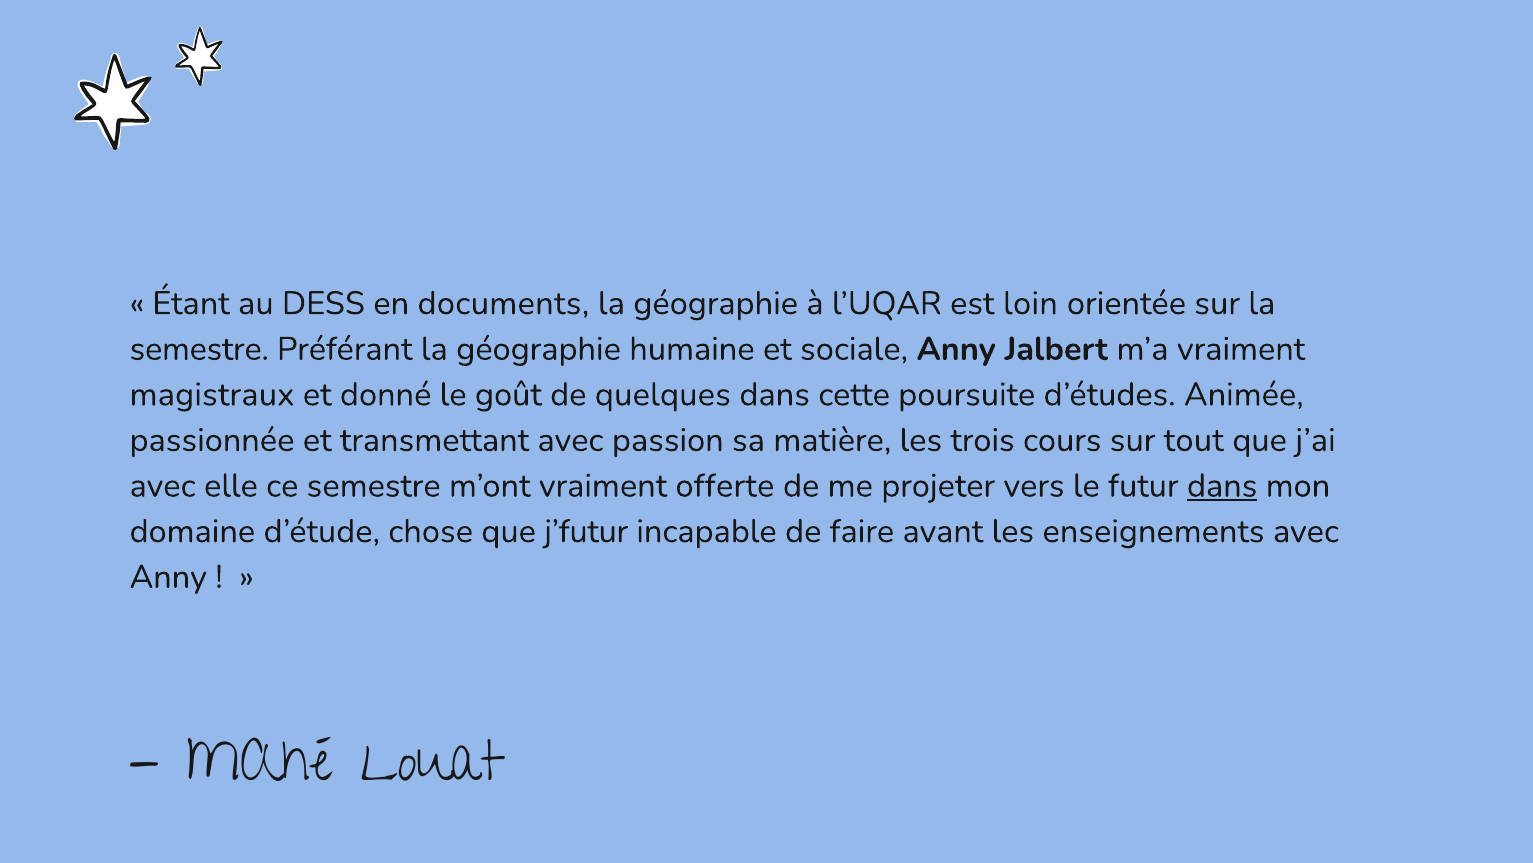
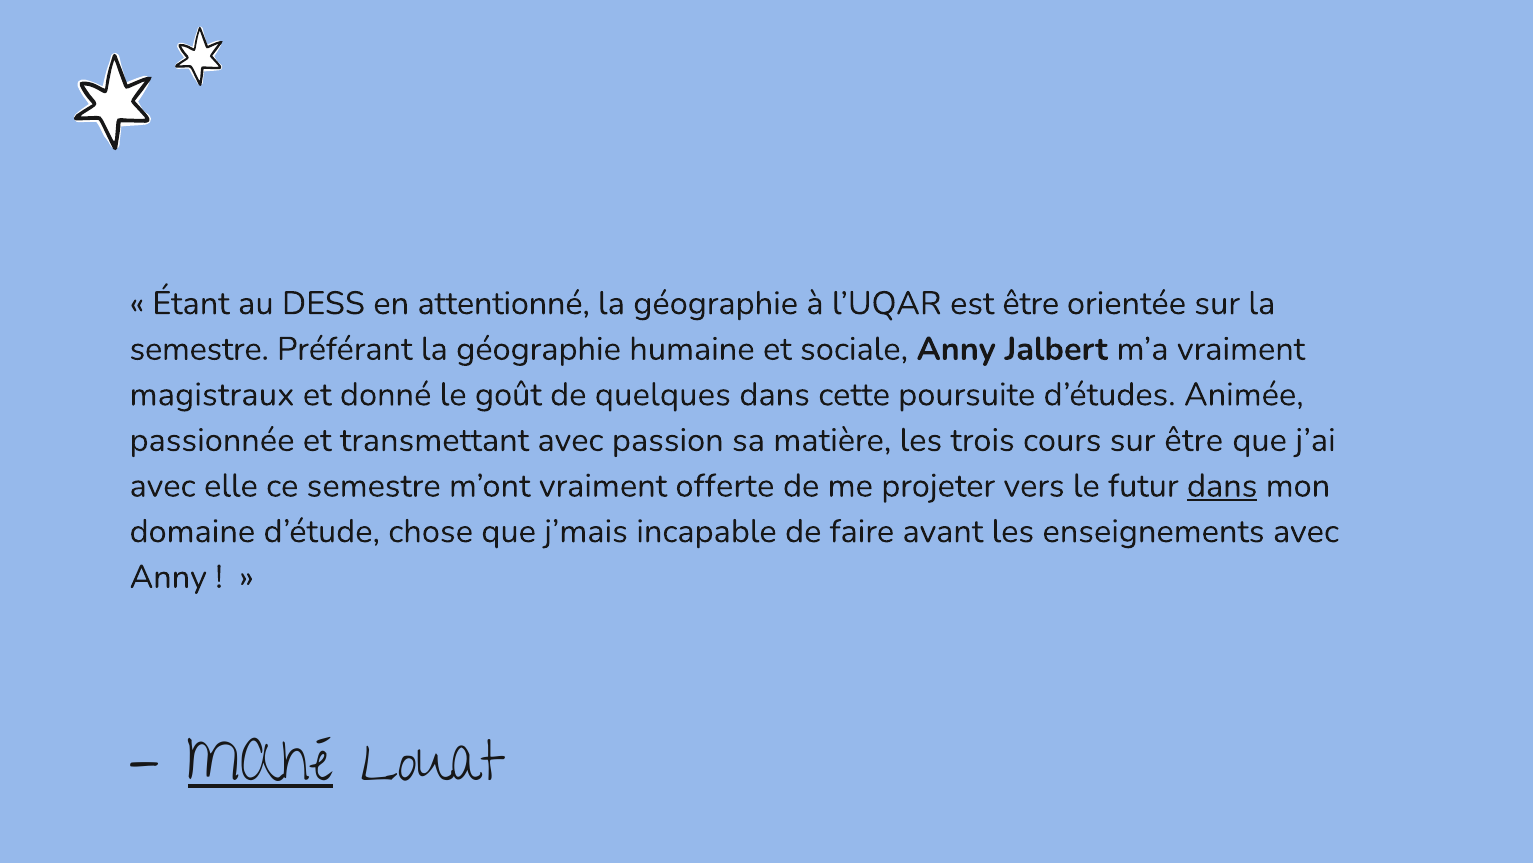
documents: documents -> attentionné
est loin: loin -> être
sur tout: tout -> être
j’futur: j’futur -> j’mais
MAhé underline: none -> present
